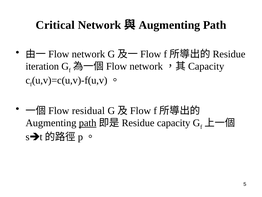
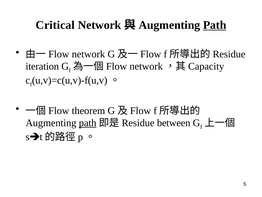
Path at (215, 25) underline: none -> present
residual: residual -> theorem
Residue capacity: capacity -> between
